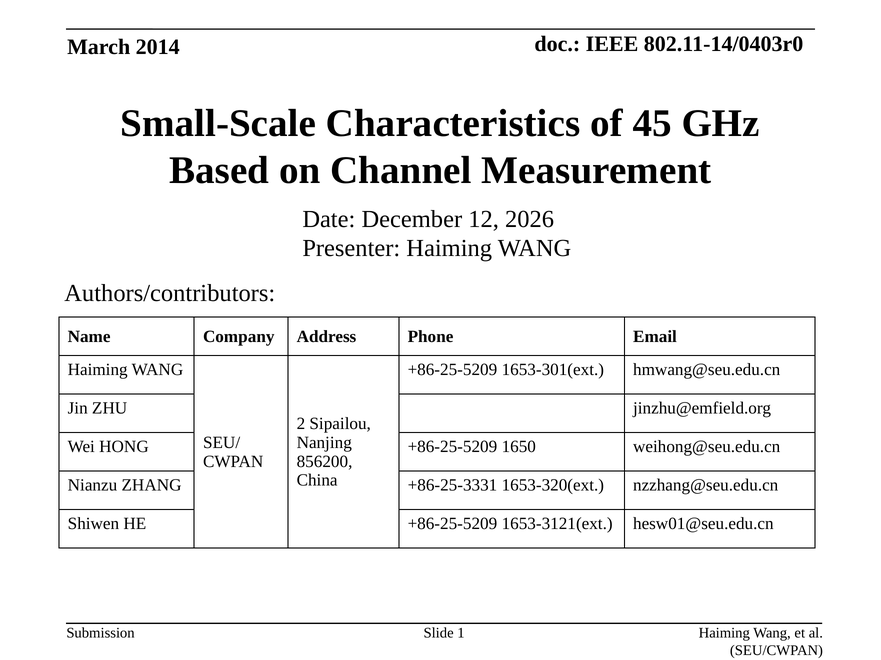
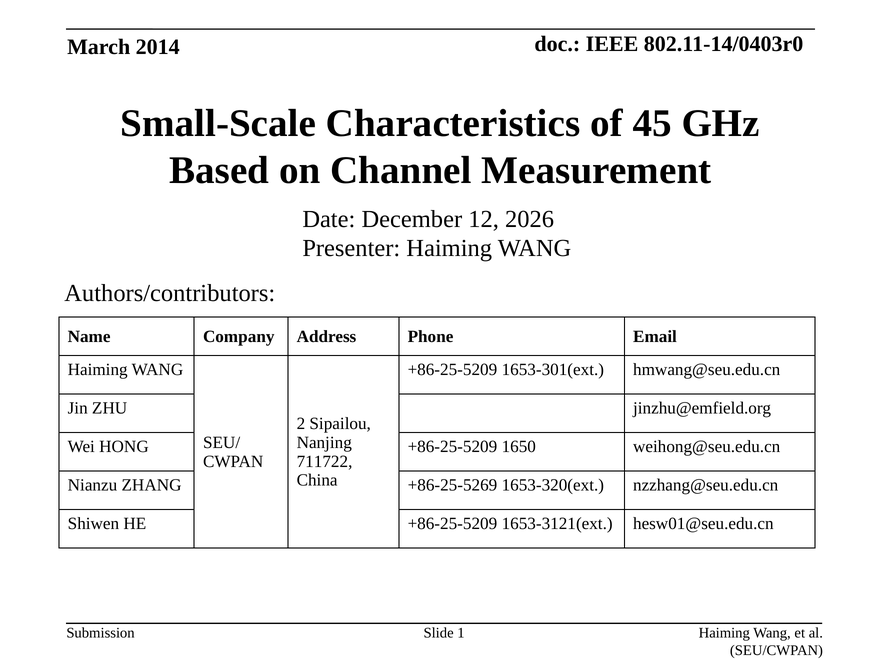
856200: 856200 -> 711722
+86-25-3331: +86-25-3331 -> +86-25-5269
